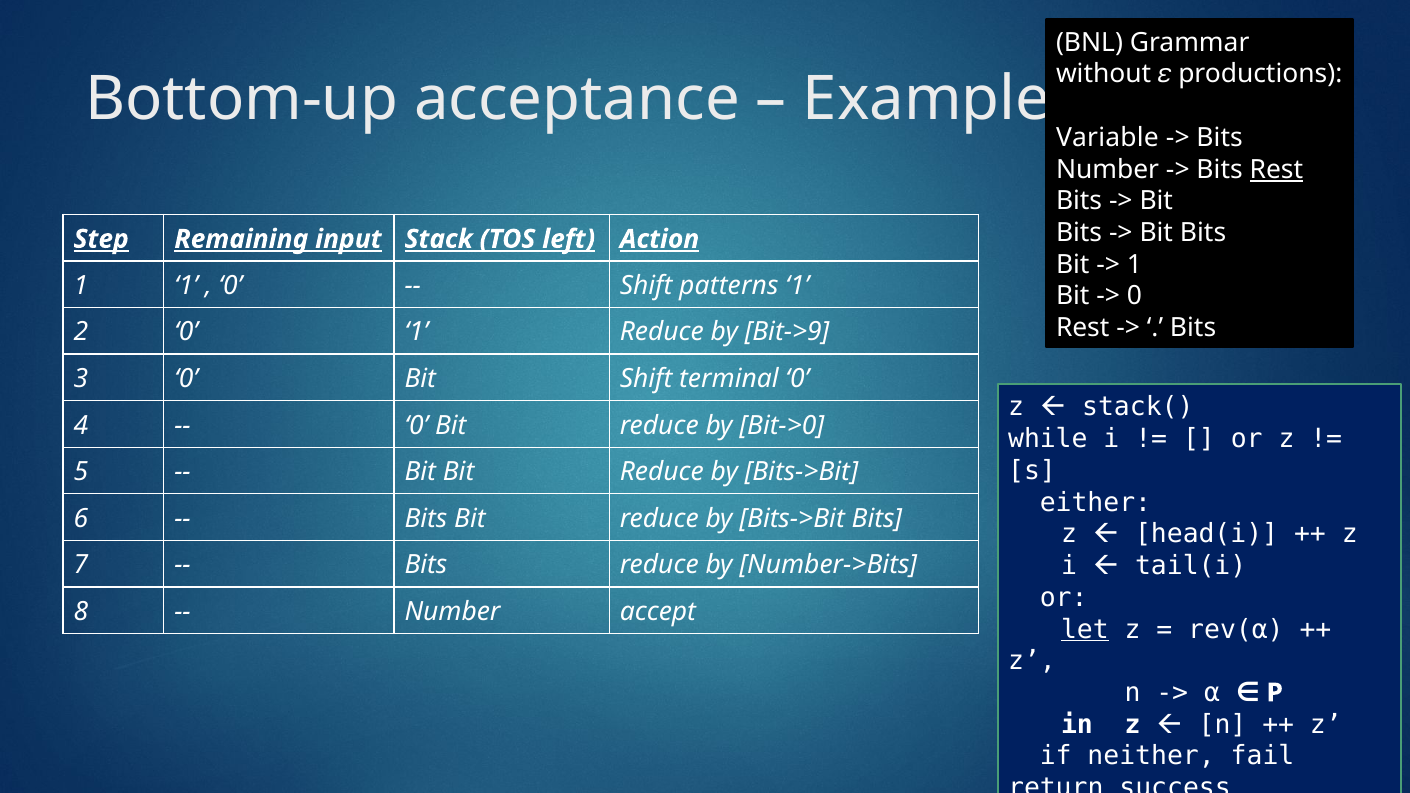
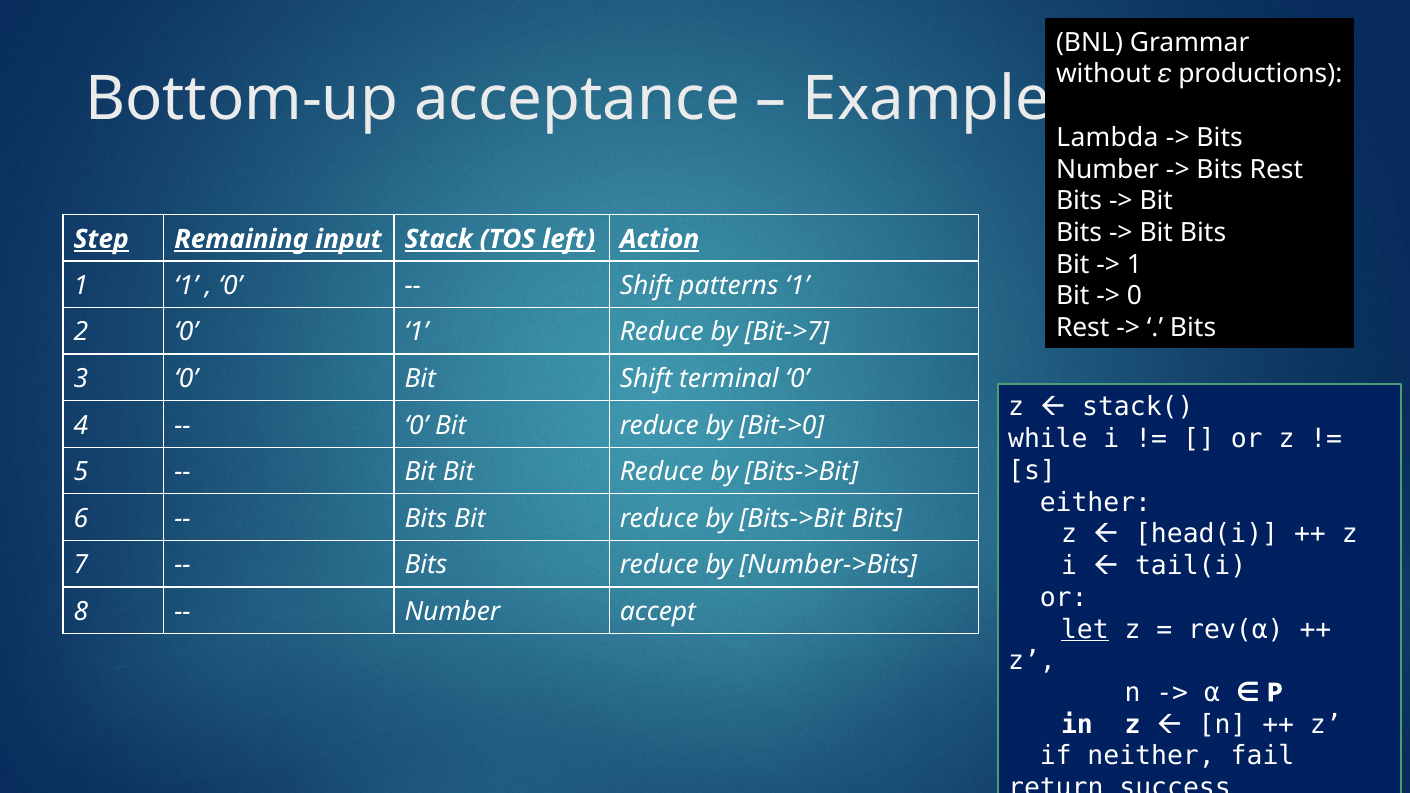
Variable: Variable -> Lambda
Rest at (1276, 169) underline: present -> none
Bit->9: Bit->9 -> Bit->7
